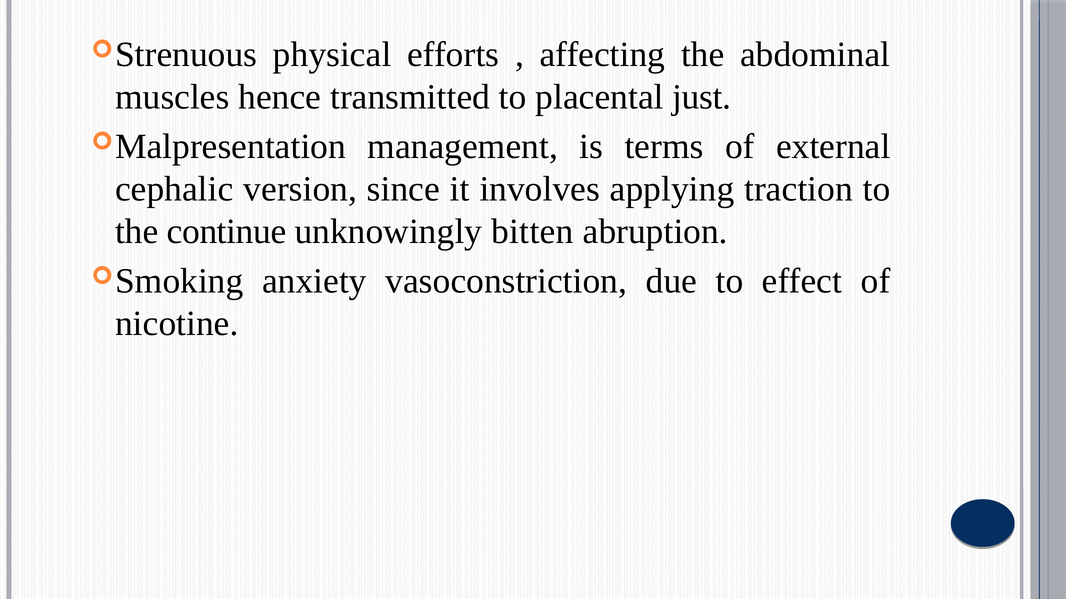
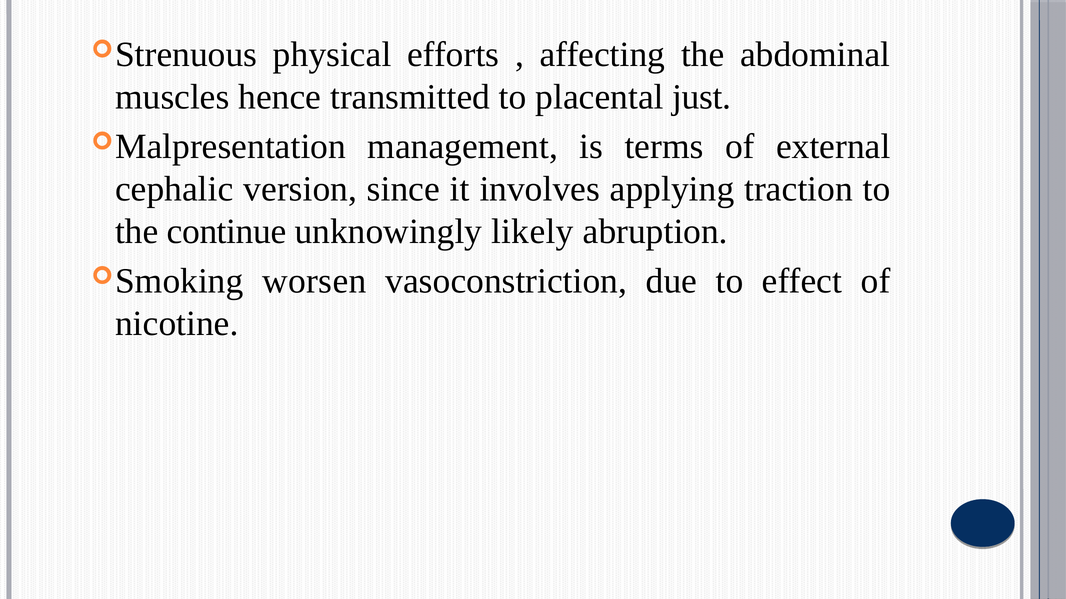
bitten: bitten -> likely
anxiety: anxiety -> worsen
